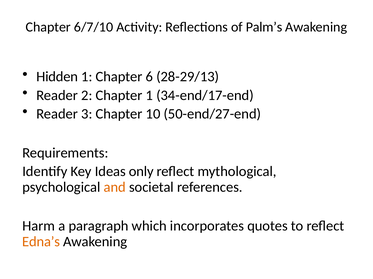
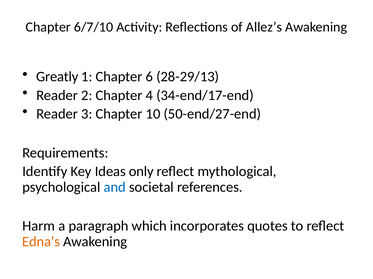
Palm’s: Palm’s -> Allez’s
Hidden: Hidden -> Greatly
Chapter 1: 1 -> 4
and colour: orange -> blue
